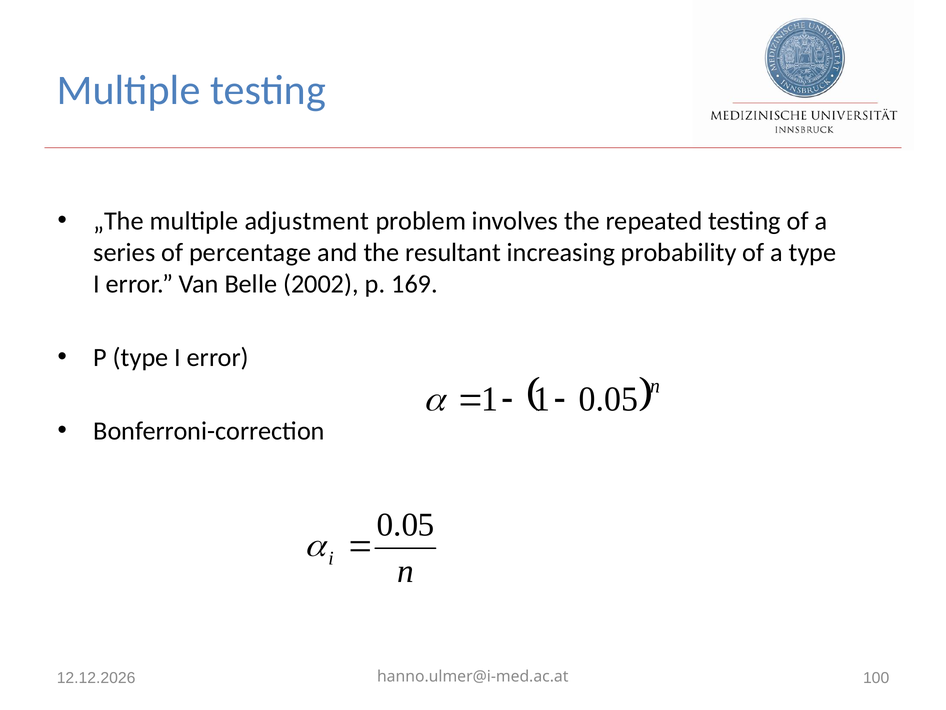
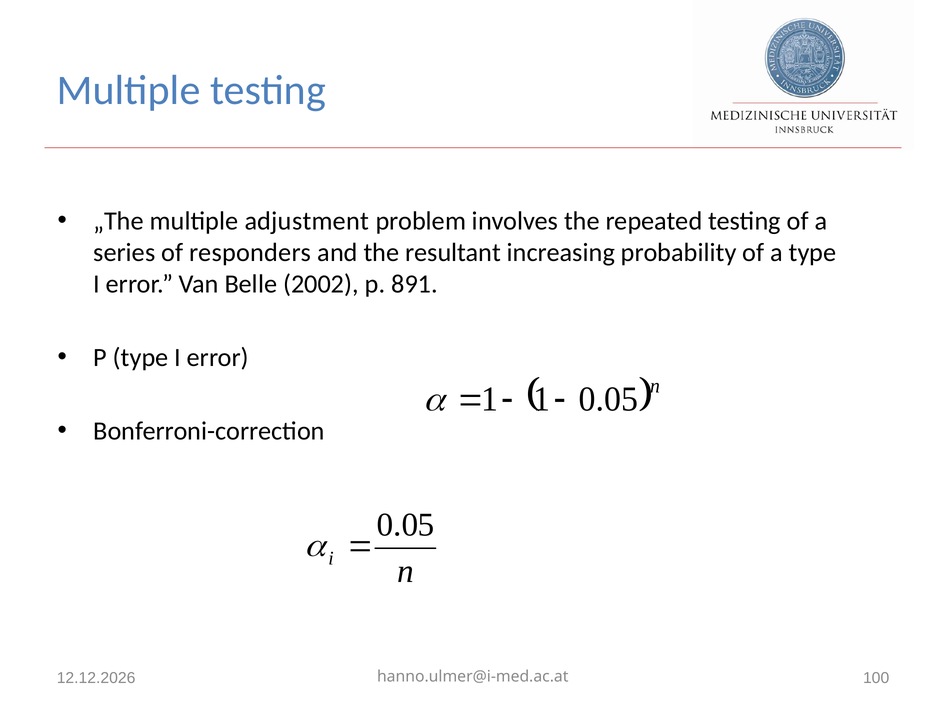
percentage: percentage -> responders
169: 169 -> 891
